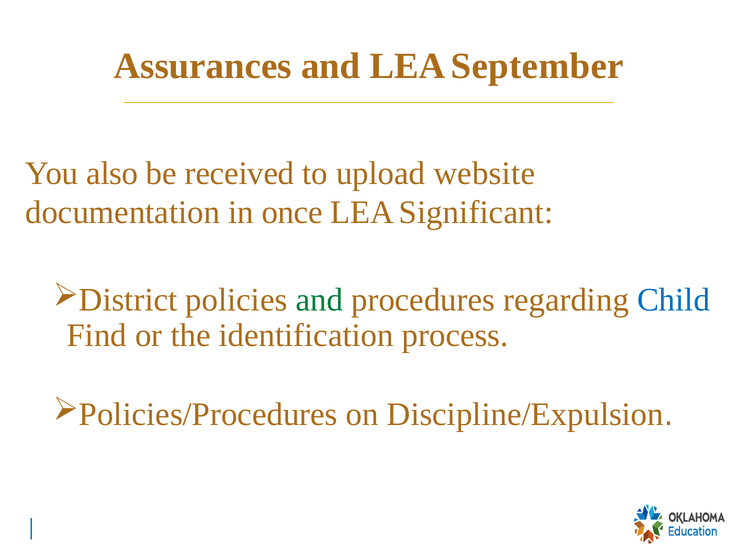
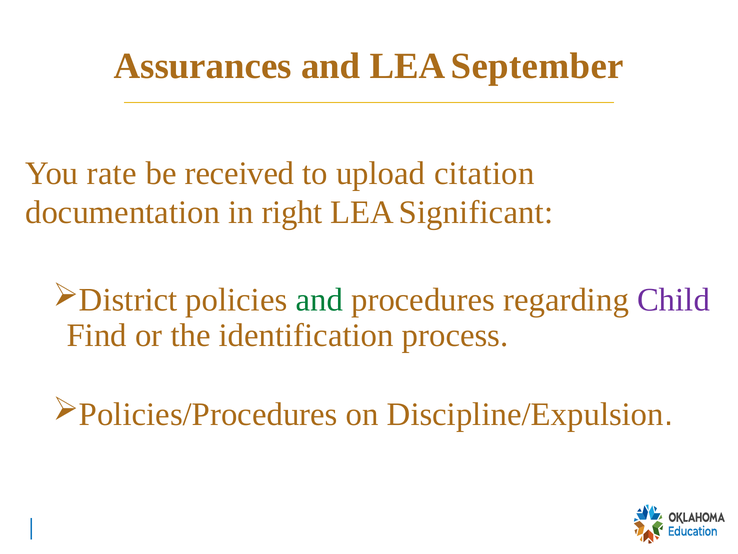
also: also -> rate
website: website -> citation
once: once -> right
Child colour: blue -> purple
